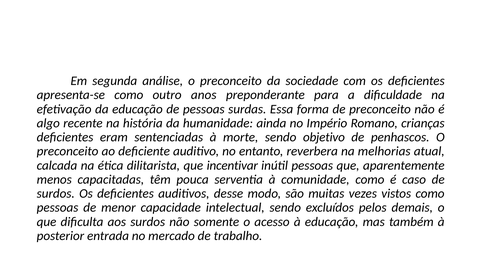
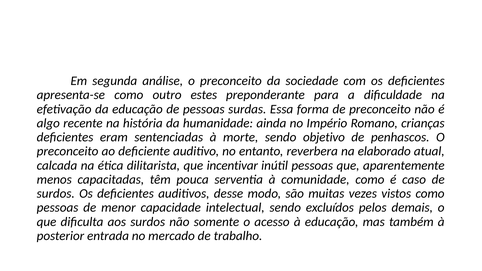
anos: anos -> estes
melhorias: melhorias -> elaborado
